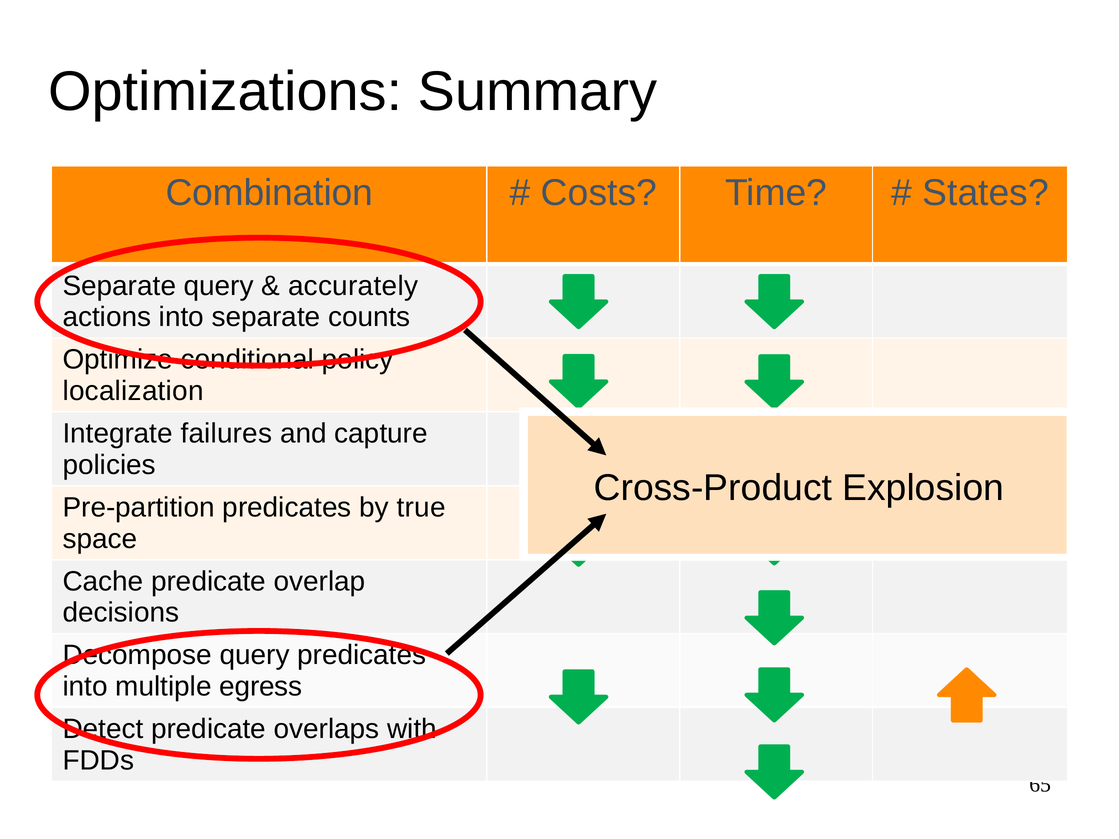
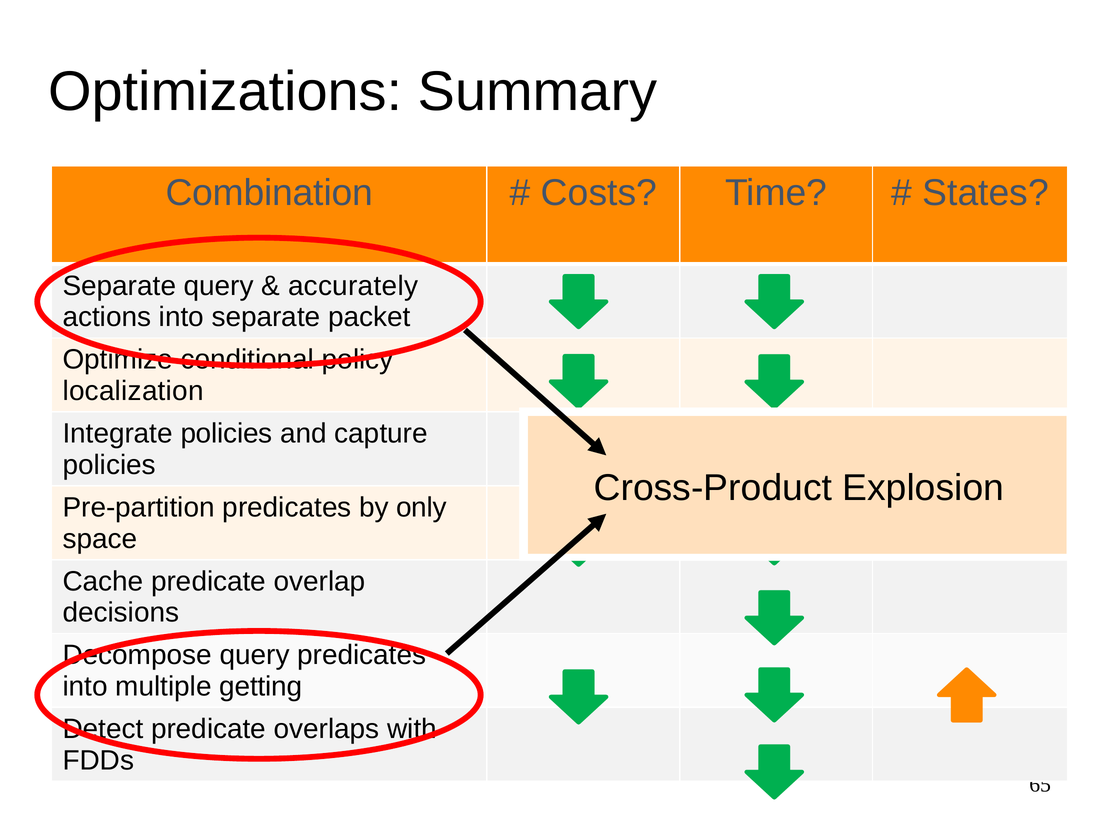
counts: counts -> packet
Integrate failures: failures -> policies
true: true -> only
egress: egress -> getting
